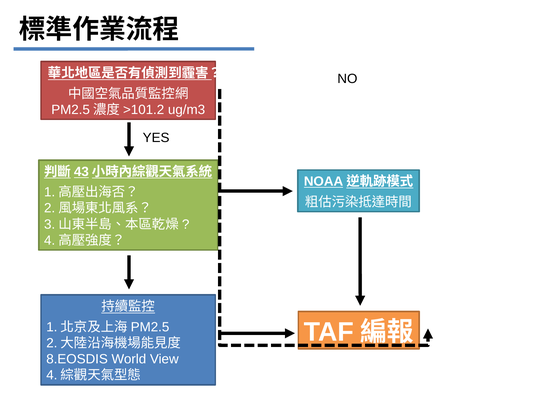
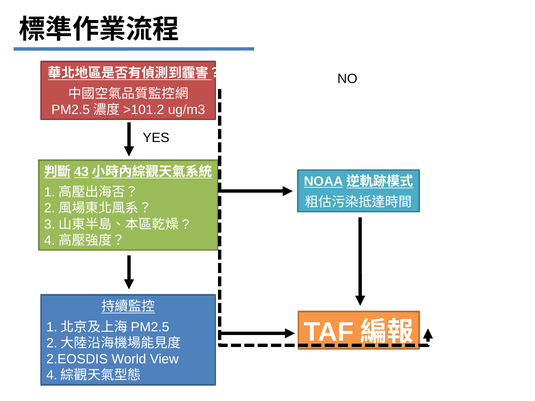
8.EOSDIS: 8.EOSDIS -> 2.EOSDIS
